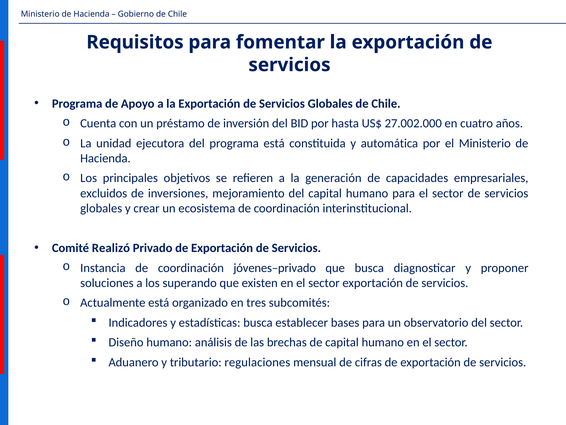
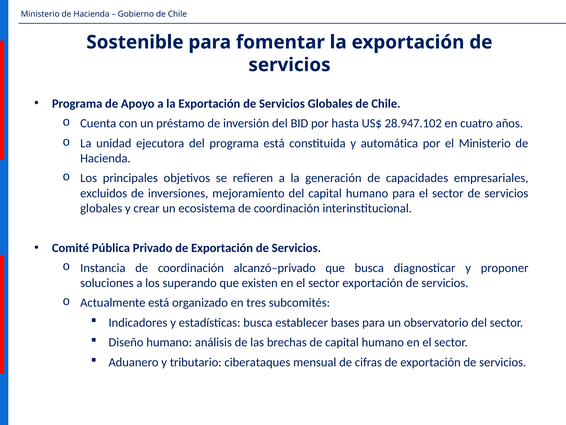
Requisitos: Requisitos -> Sostenible
27.002.000: 27.002.000 -> 28.947.102
Realizó: Realizó -> Pública
jóvenes–privado: jóvenes–privado -> alcanzó–privado
regulaciones: regulaciones -> ciberataques
